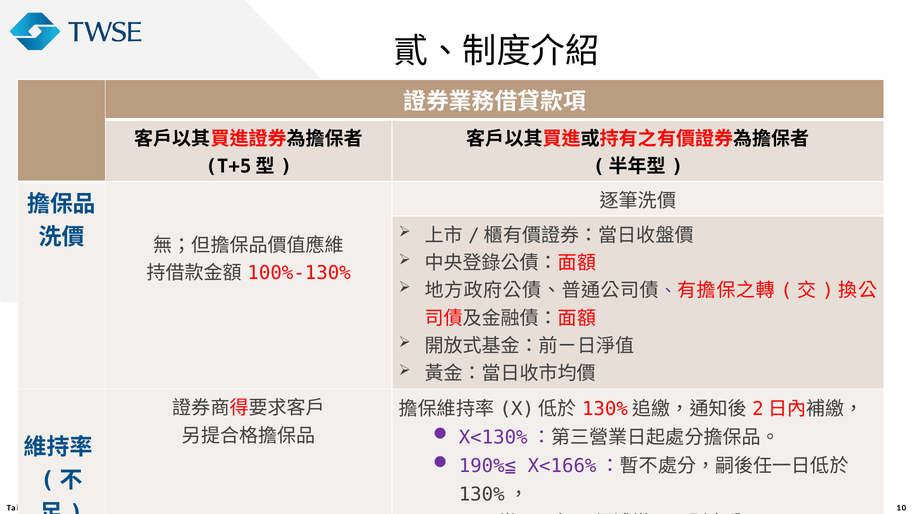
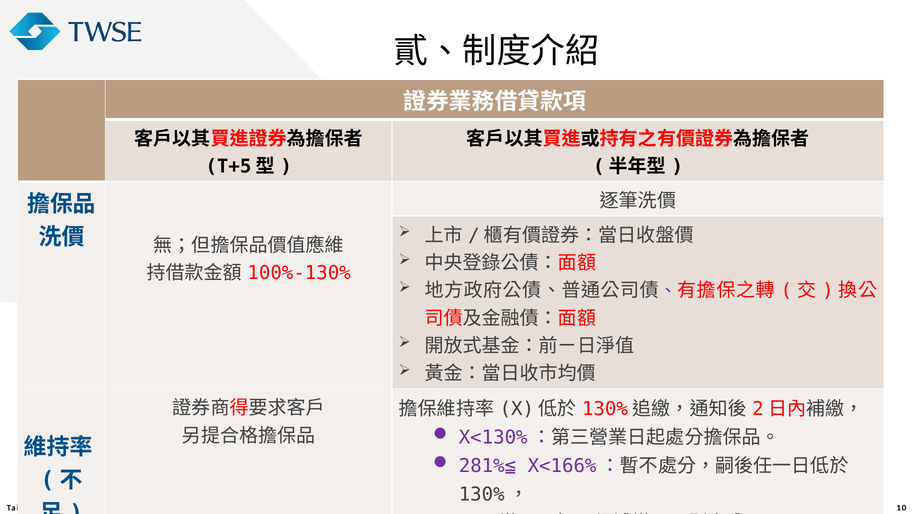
190%≦: 190%≦ -> 281%≦
